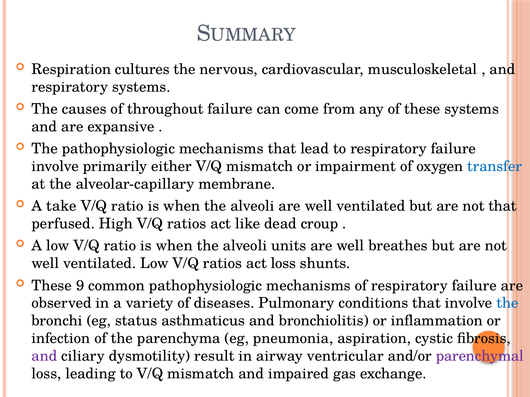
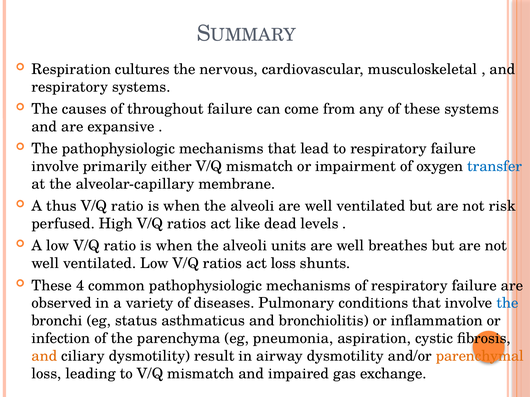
take: take -> thus
not that: that -> risk
croup: croup -> levels
9: 9 -> 4
and at (44, 357) colour: purple -> orange
airway ventricular: ventricular -> dysmotility
parenchymal colour: purple -> orange
